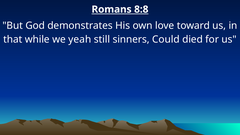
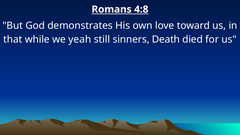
8:8: 8:8 -> 4:8
Could: Could -> Death
